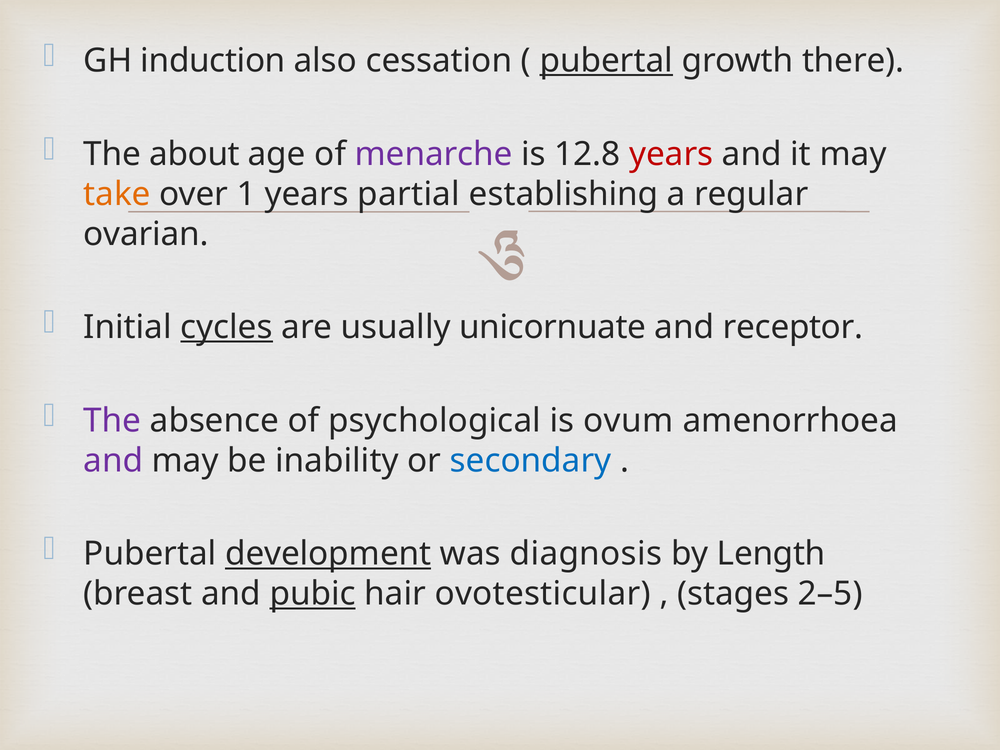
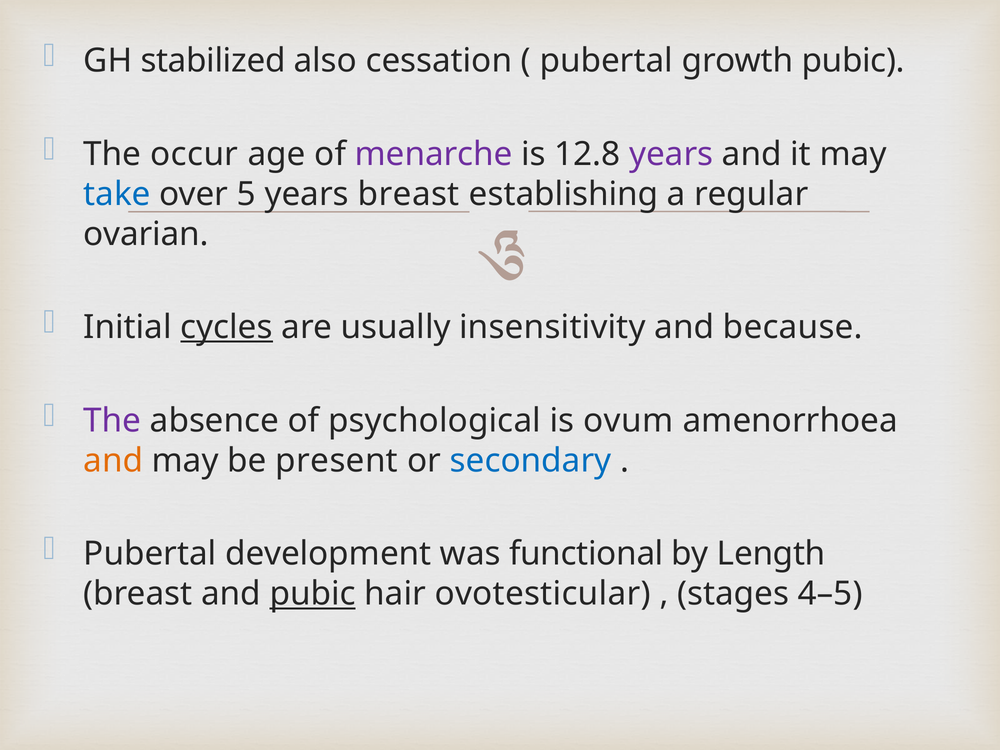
induction: induction -> stabilized
pubertal at (606, 61) underline: present -> none
growth there: there -> pubic
about: about -> occur
years at (671, 154) colour: red -> purple
take colour: orange -> blue
1: 1 -> 5
years partial: partial -> breast
unicornuate: unicornuate -> insensitivity
receptor: receptor -> because
and at (113, 461) colour: purple -> orange
inability: inability -> present
development underline: present -> none
diagnosis: diagnosis -> functional
2–5: 2–5 -> 4–5
